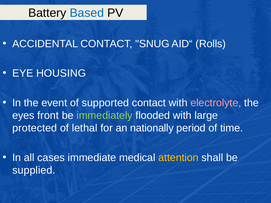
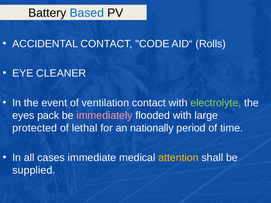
SNUG: SNUG -> CODE
HOUSING: HOUSING -> CLEANER
supported: supported -> ventilation
electrolyte colour: pink -> light green
front: front -> pack
immediately colour: light green -> pink
